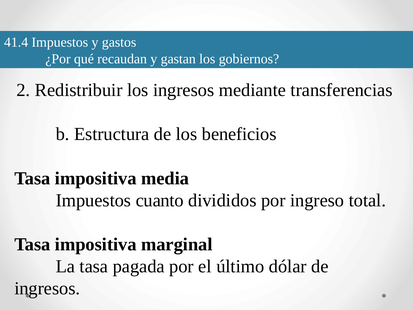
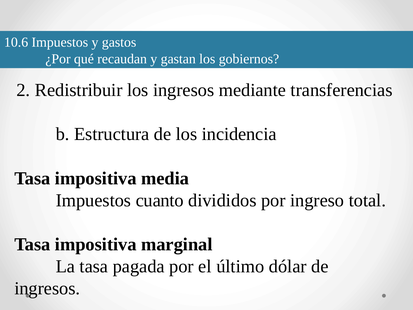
41.4: 41.4 -> 10.6
beneficios: beneficios -> incidencia
